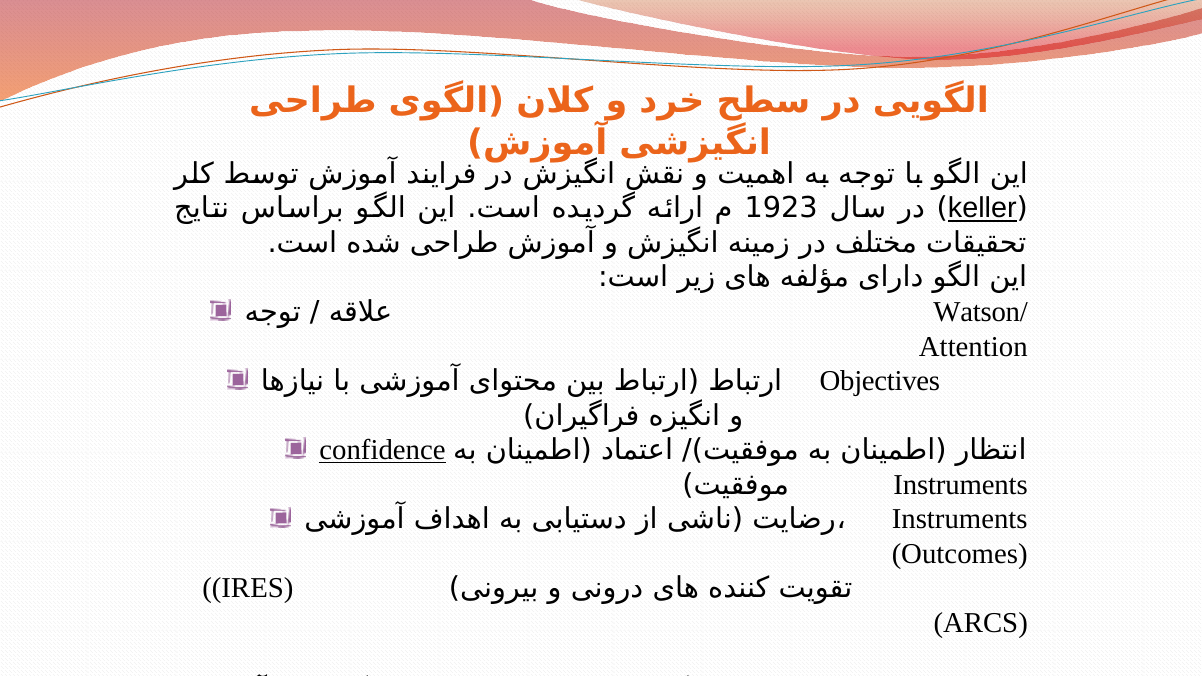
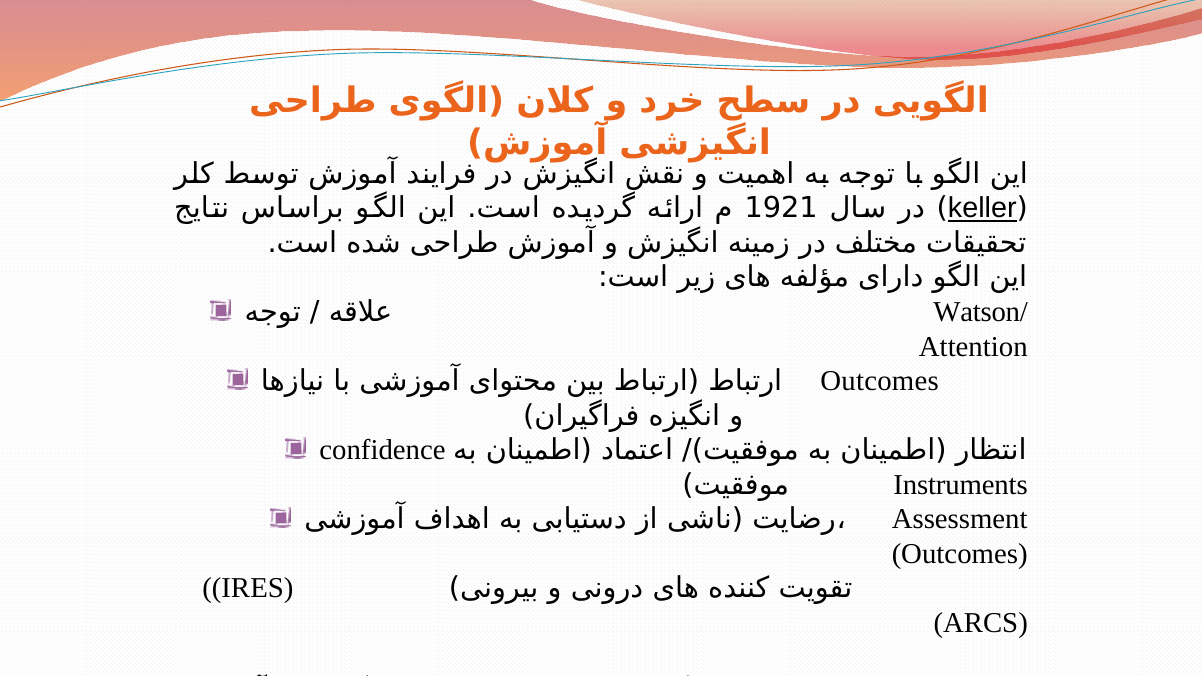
1923: 1923 -> 1921
Objectives at (880, 381): Objectives -> Outcomes
confidence underline: present -> none
Instruments at (960, 519): Instruments -> Assessment
